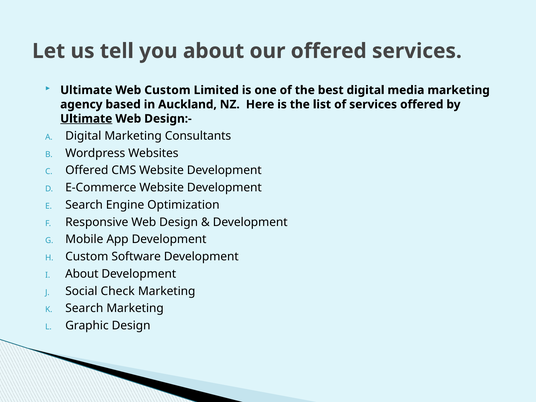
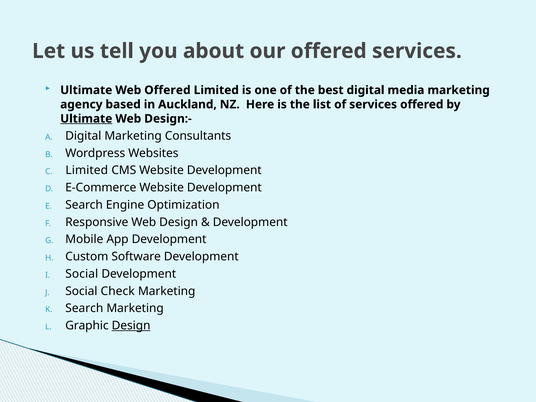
Web Custom: Custom -> Offered
Offered at (87, 170): Offered -> Limited
About at (82, 274): About -> Social
Design at (131, 326) underline: none -> present
